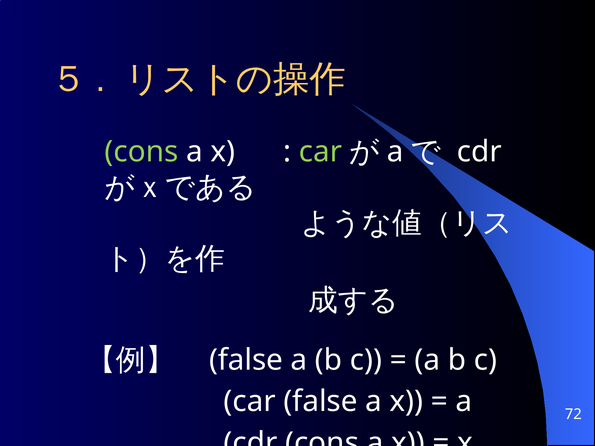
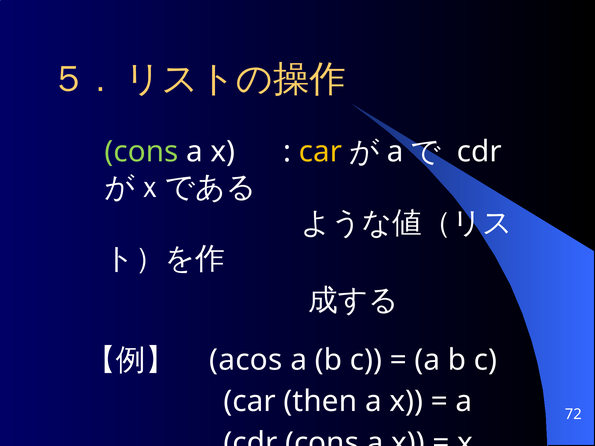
car at (320, 152) colour: light green -> yellow
false at (246, 360): false -> acos
car false: false -> then
